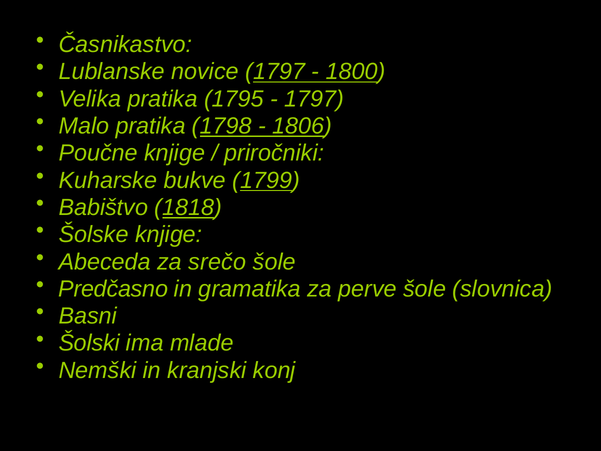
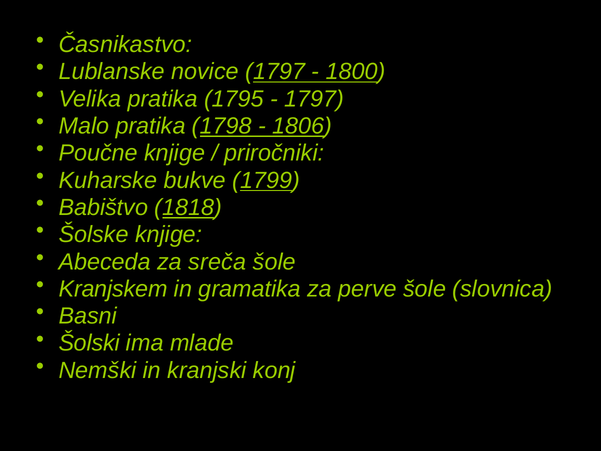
srečo: srečo -> sreča
Predčasno: Predčasno -> Kranjskem
